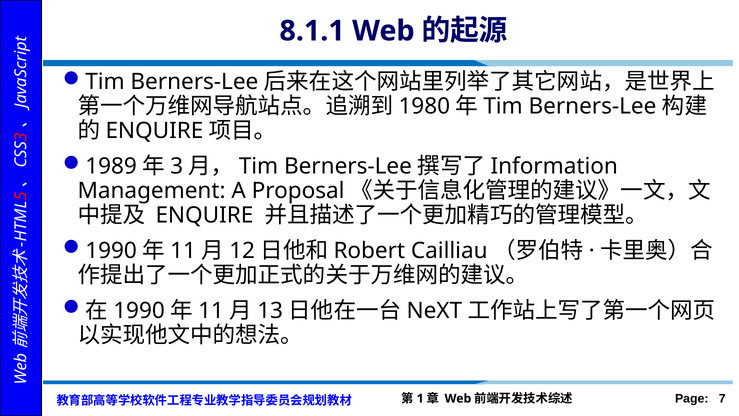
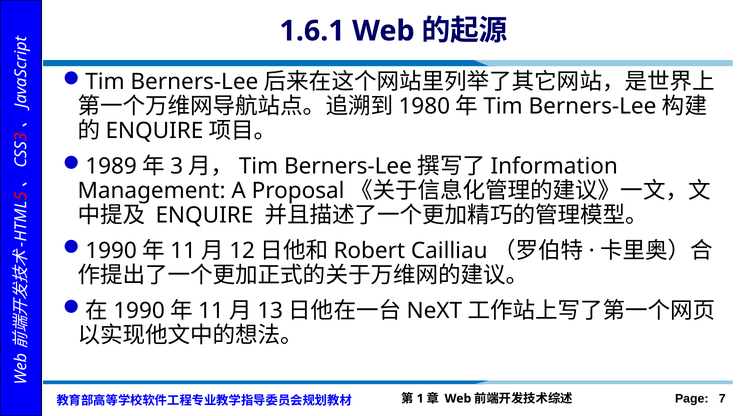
8.1.1: 8.1.1 -> 1.6.1
